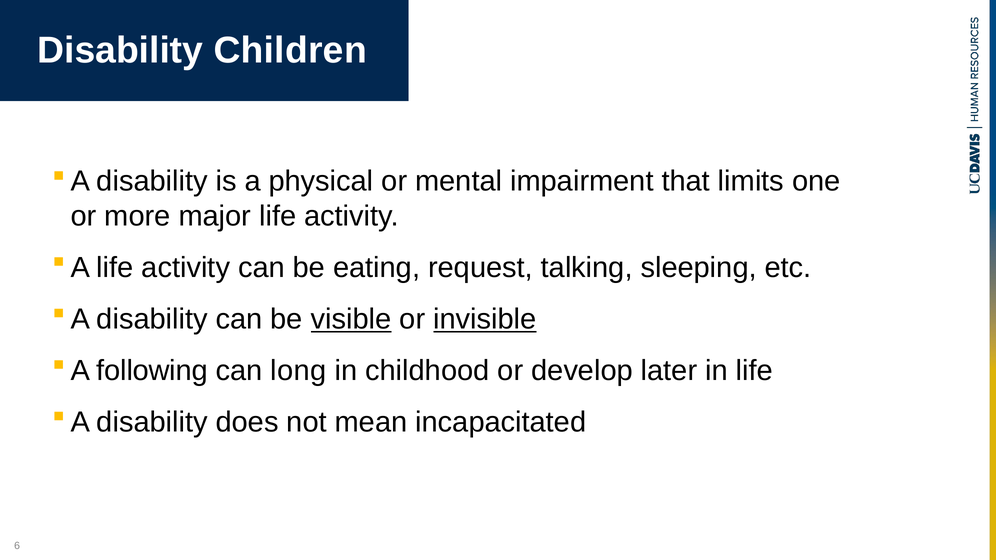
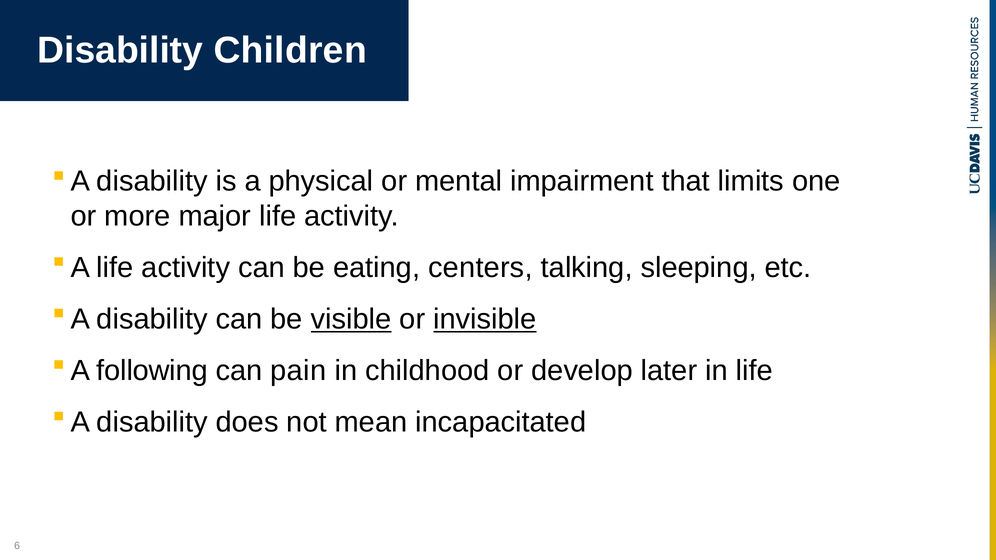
request: request -> centers
long: long -> pain
